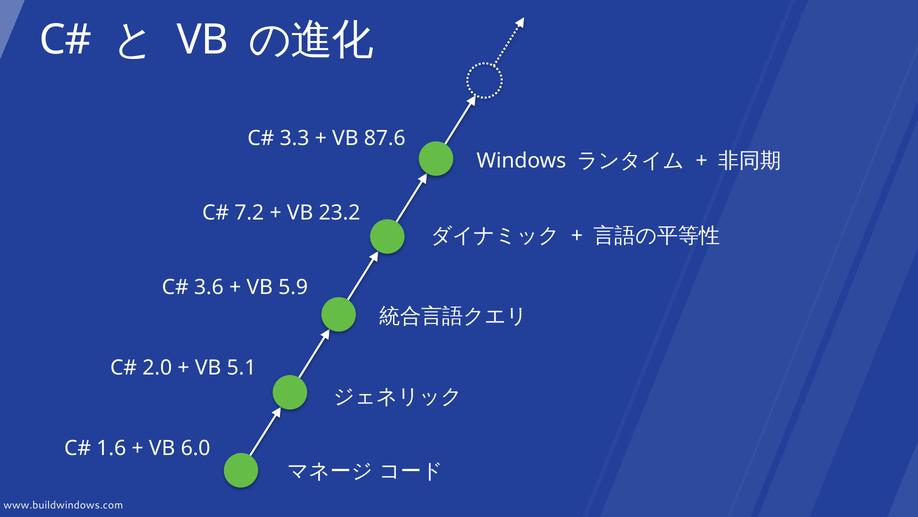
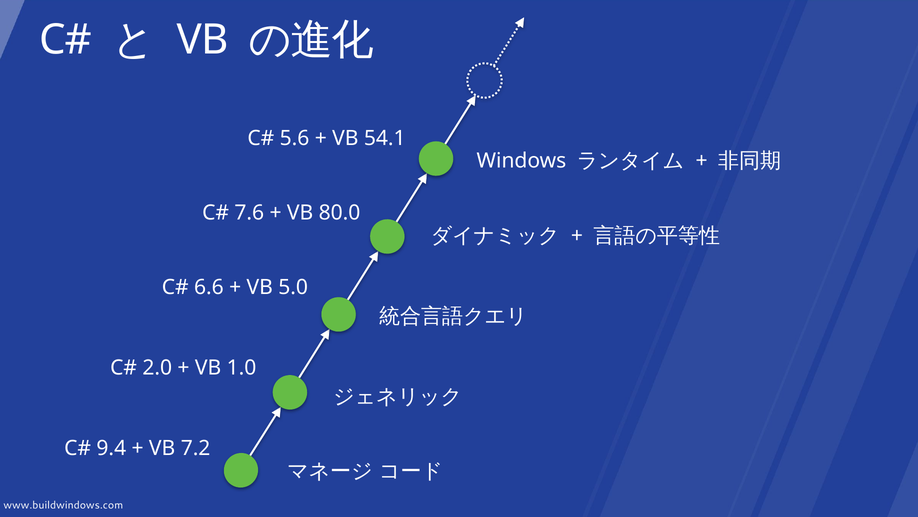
3.3: 3.3 -> 5.6
87.6: 87.6 -> 54.1
7.2: 7.2 -> 7.6
23.2: 23.2 -> 80.0
3.6: 3.6 -> 6.6
5.9: 5.9 -> 5.0
5.1: 5.1 -> 1.0
1.6: 1.6 -> 9.4
6.0: 6.0 -> 7.2
